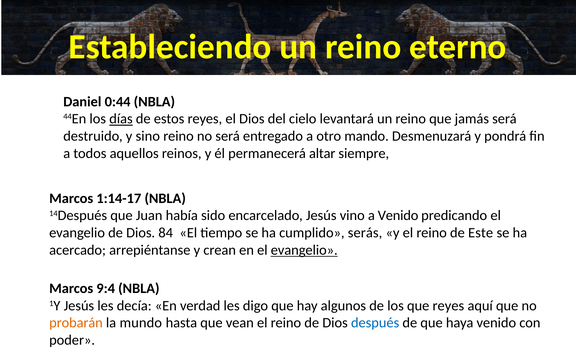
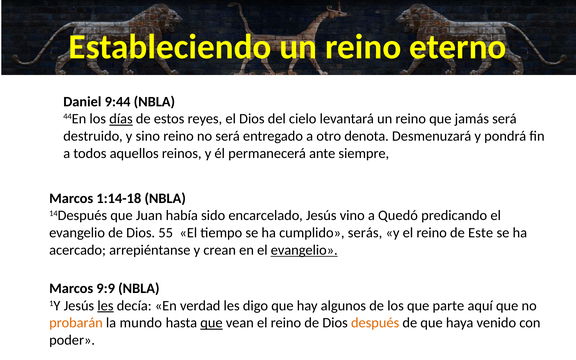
0:44: 0:44 -> 9:44
mando: mando -> denota
altar: altar -> ante
1:14-17: 1:14-17 -> 1:14-18
a Venido: Venido -> Quedó
84: 84 -> 55
9:4: 9:4 -> 9:9
les at (105, 306) underline: none -> present
que reyes: reyes -> parte
que at (211, 323) underline: none -> present
después colour: blue -> orange
